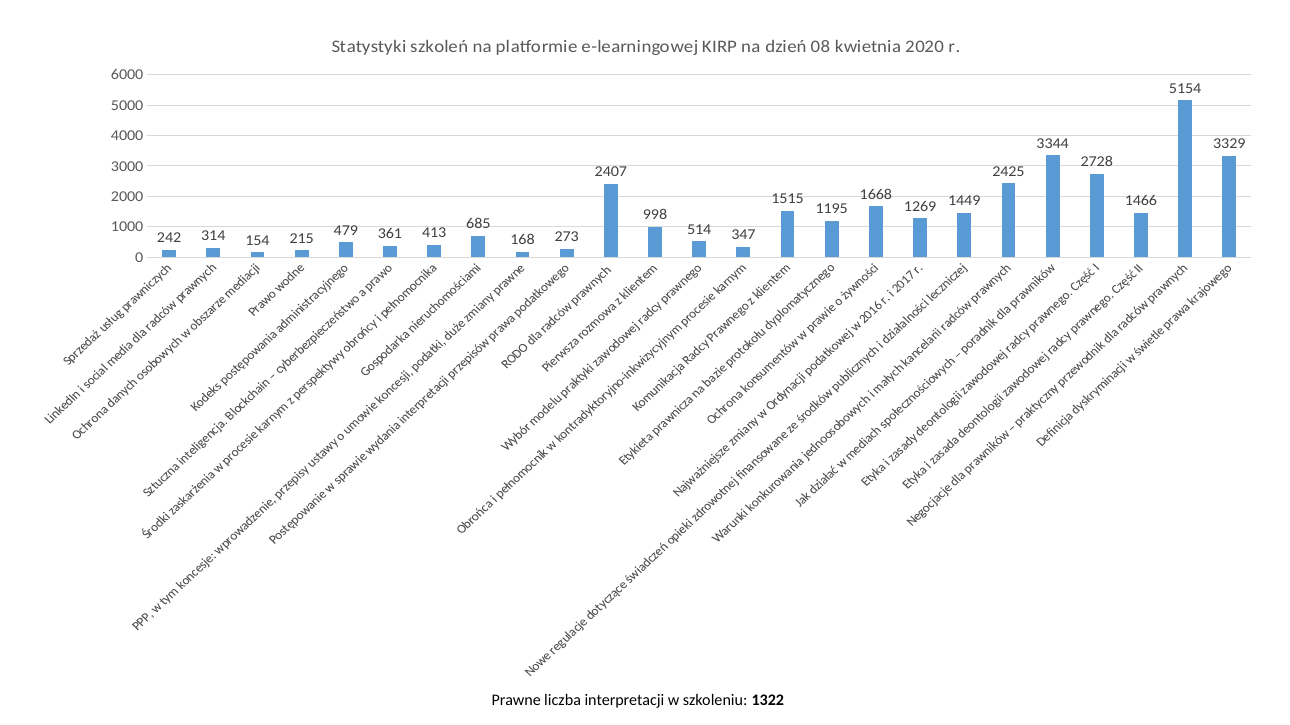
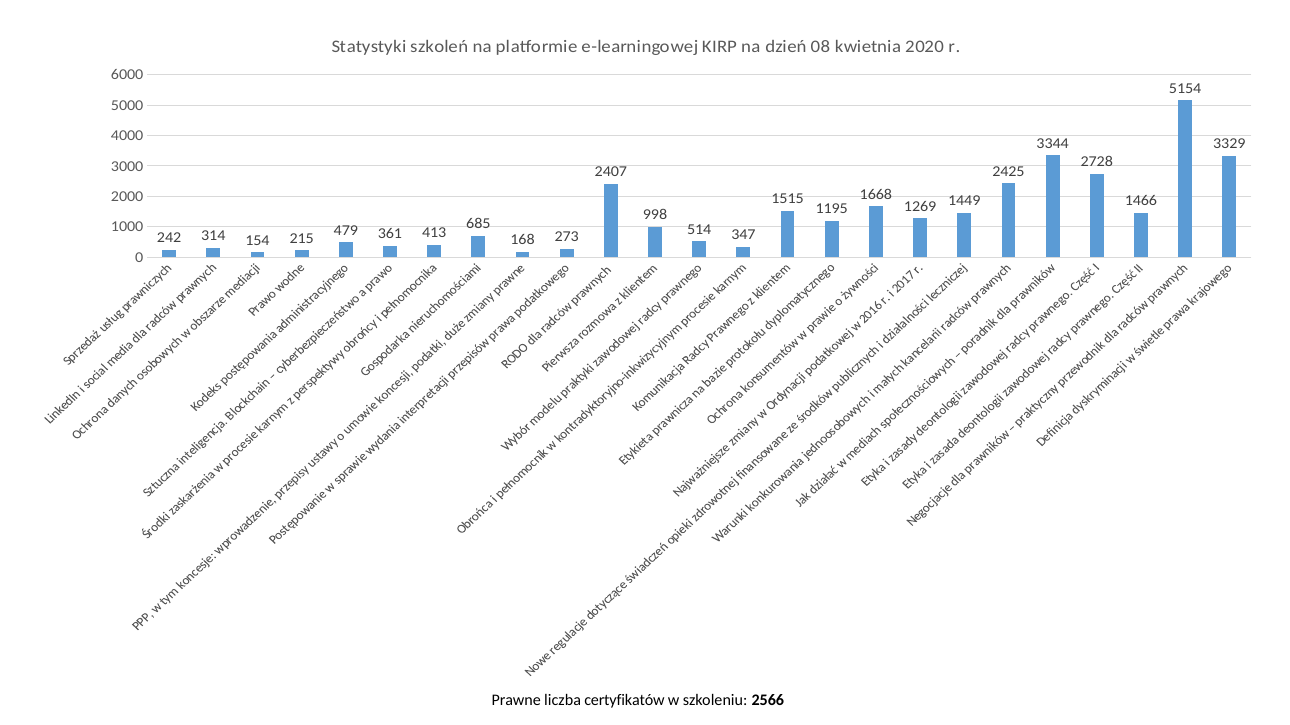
interpretacji: interpretacji -> certyfikatów
1322: 1322 -> 2566
